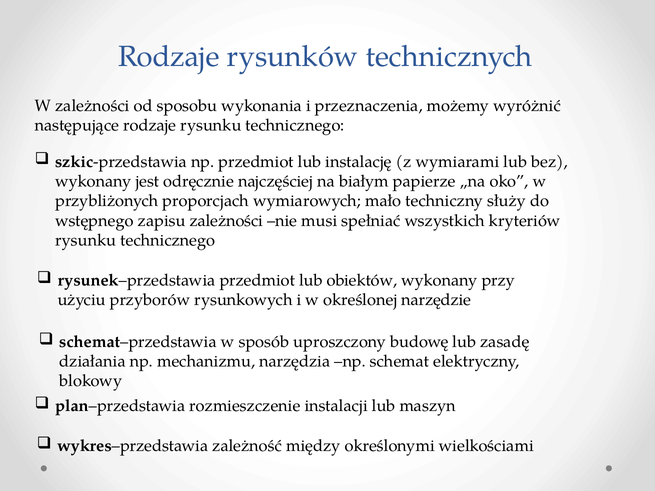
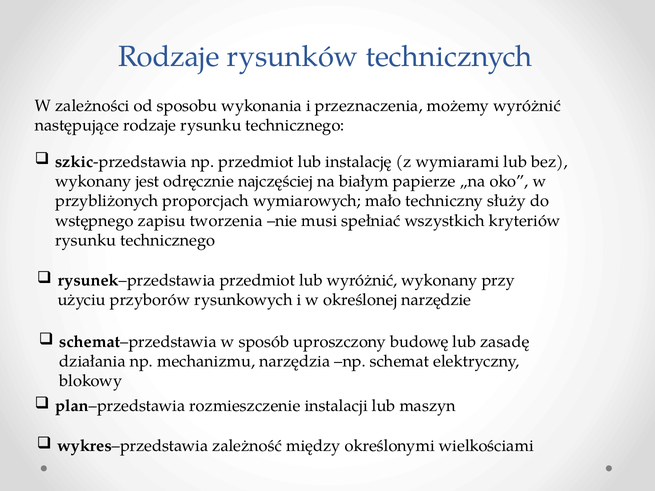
zapisu zależności: zależności -> tworzenia
lub obiektów: obiektów -> wyróżnić
